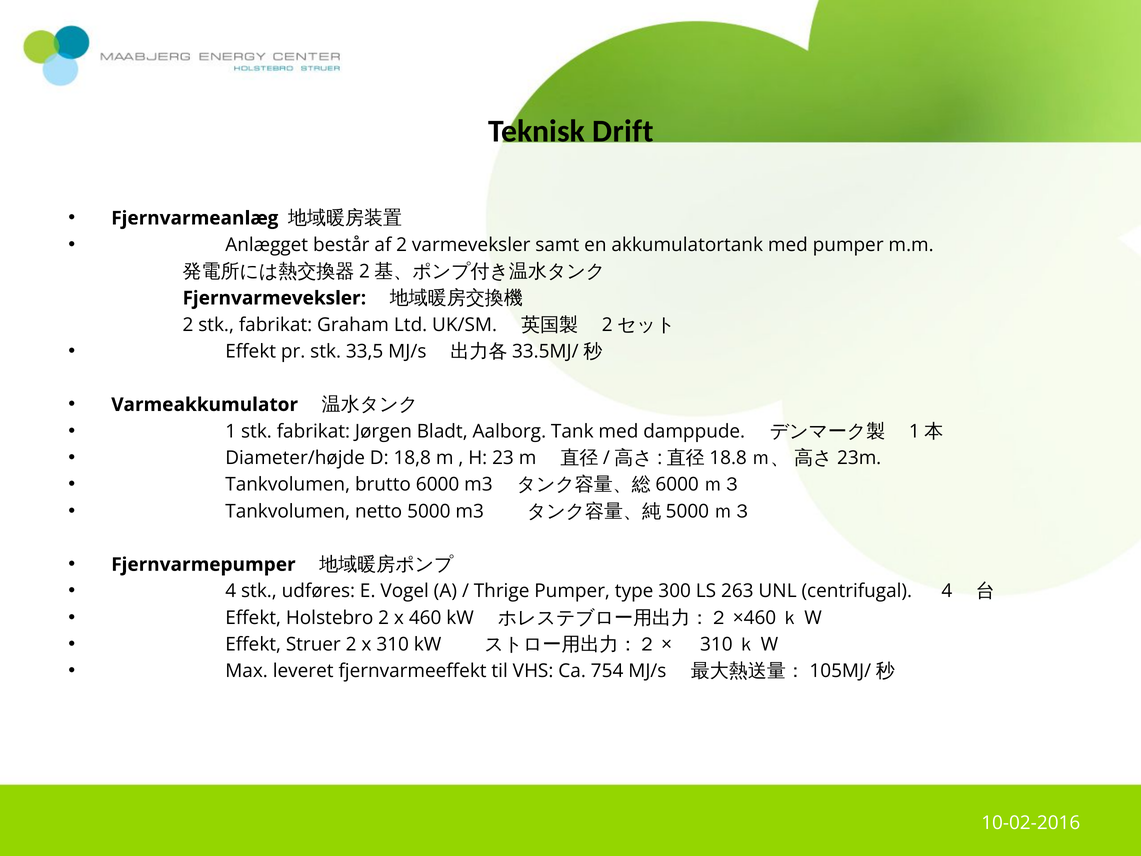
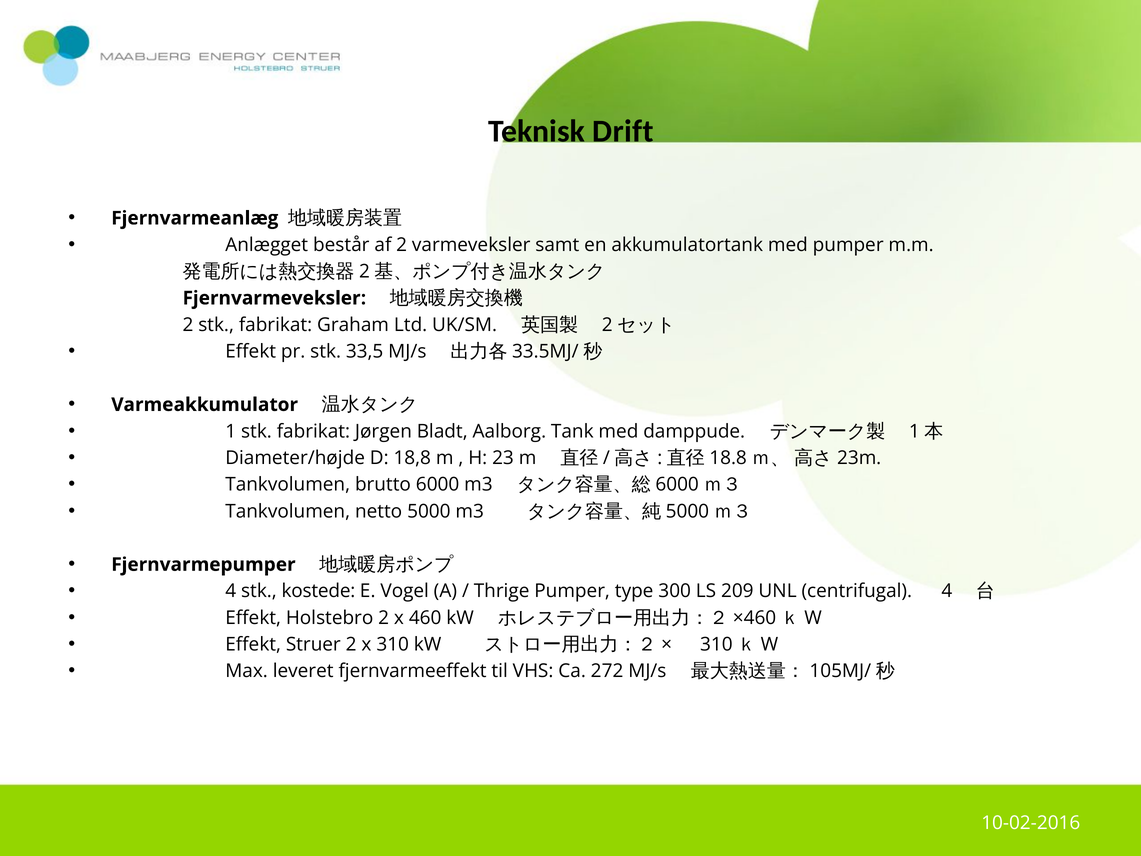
udføres: udføres -> kostede
263: 263 -> 209
754: 754 -> 272
